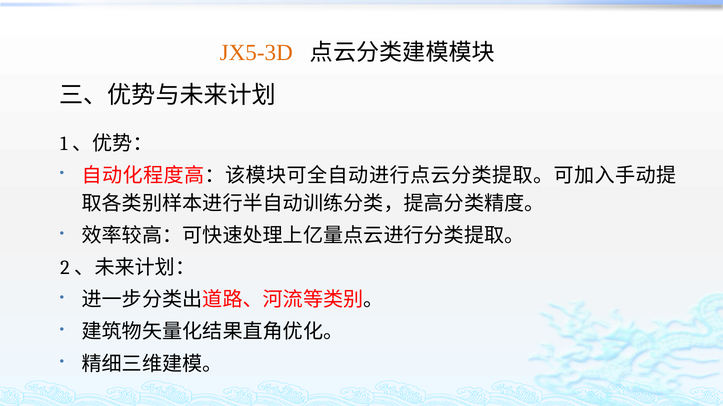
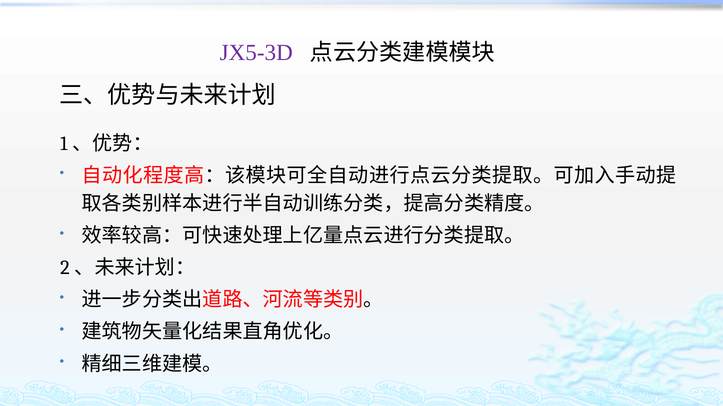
JX5-3D colour: orange -> purple
